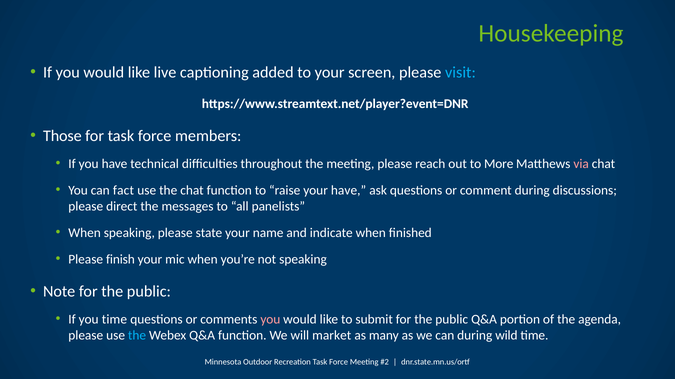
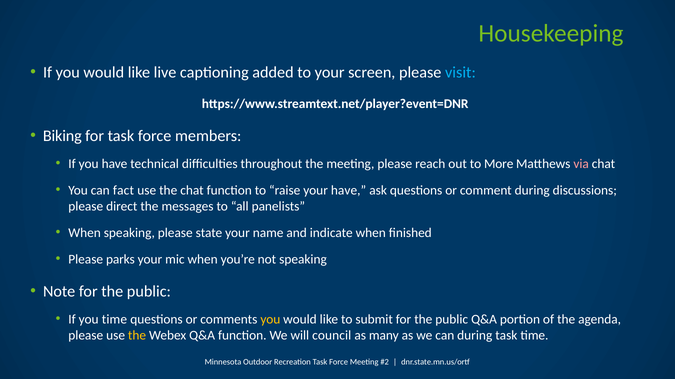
Those: Those -> Biking
finish: finish -> parks
you at (270, 320) colour: pink -> yellow
the at (137, 336) colour: light blue -> yellow
market: market -> council
during wild: wild -> task
